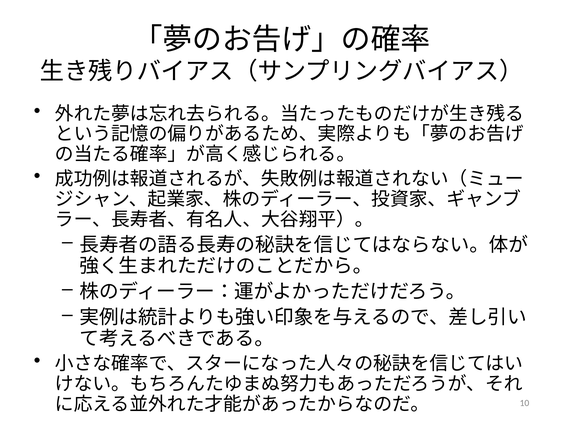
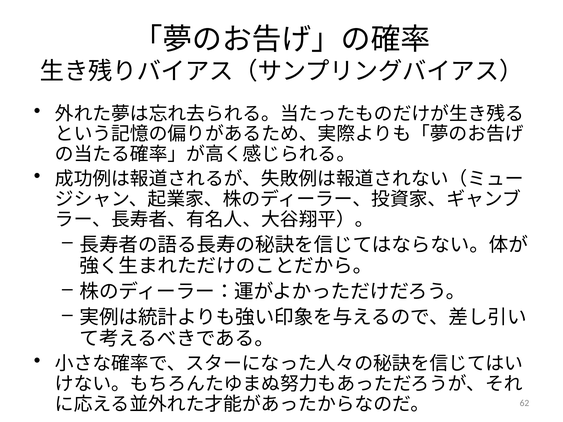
10: 10 -> 62
